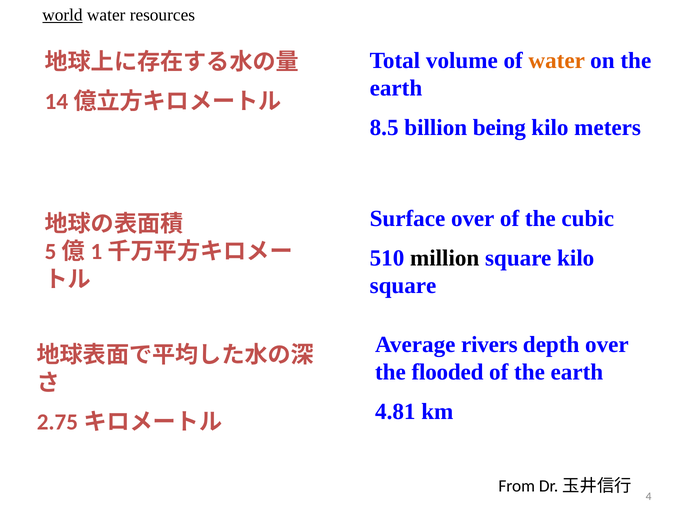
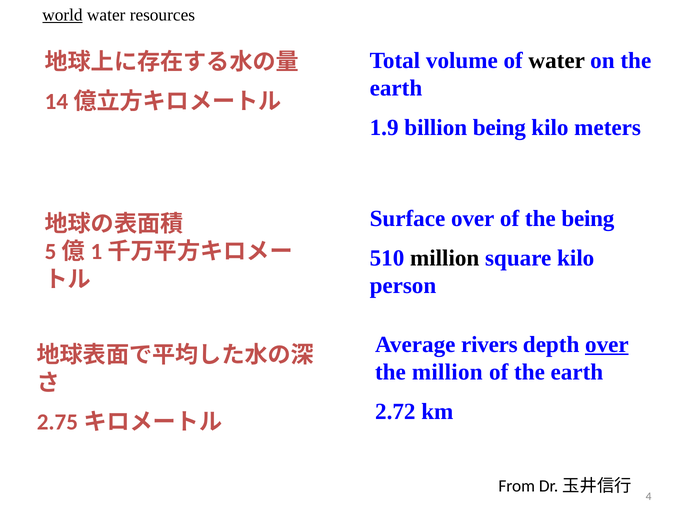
water at (557, 61) colour: orange -> black
8.5: 8.5 -> 1.9
the cubic: cubic -> being
square at (403, 286): square -> person
over at (607, 344) underline: none -> present
the flooded: flooded -> million
4.81: 4.81 -> 2.72
